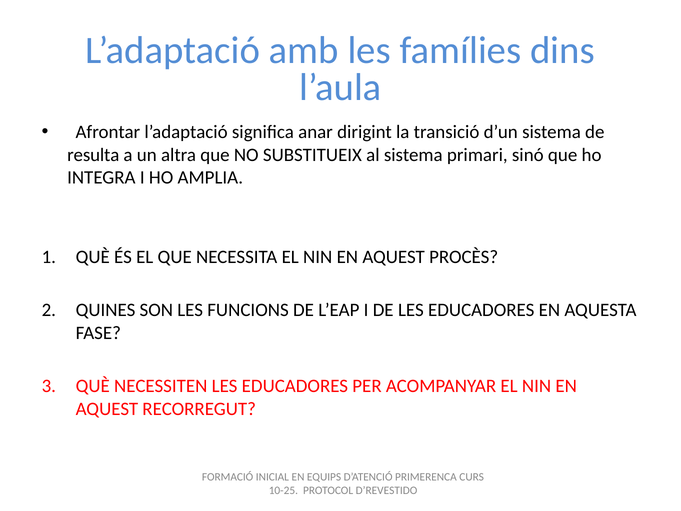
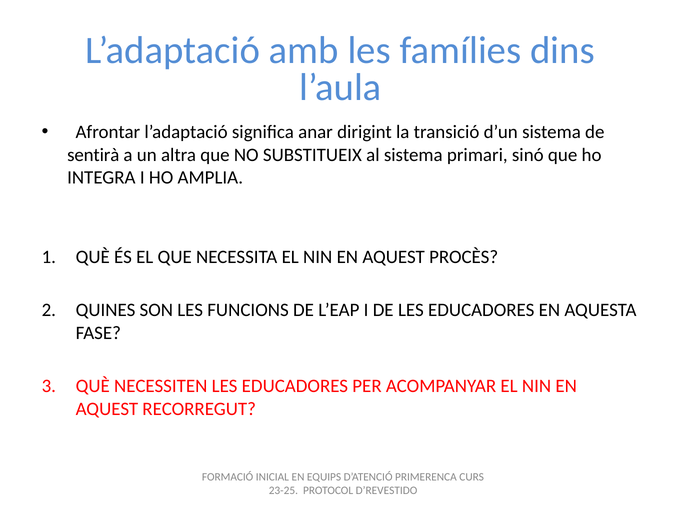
resulta: resulta -> sentirà
10-25: 10-25 -> 23-25
